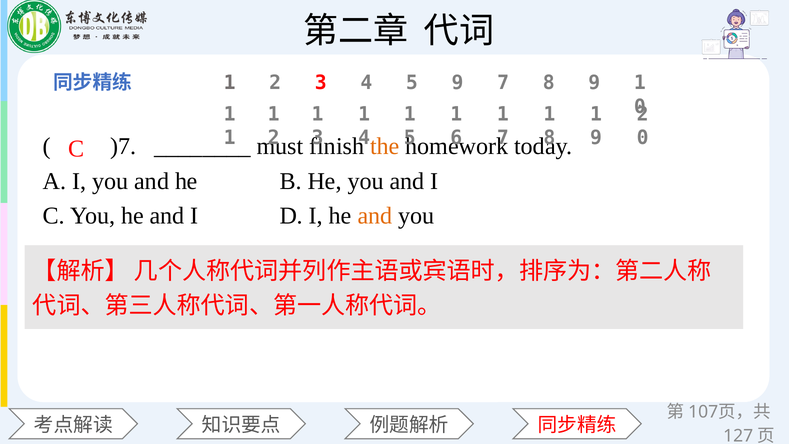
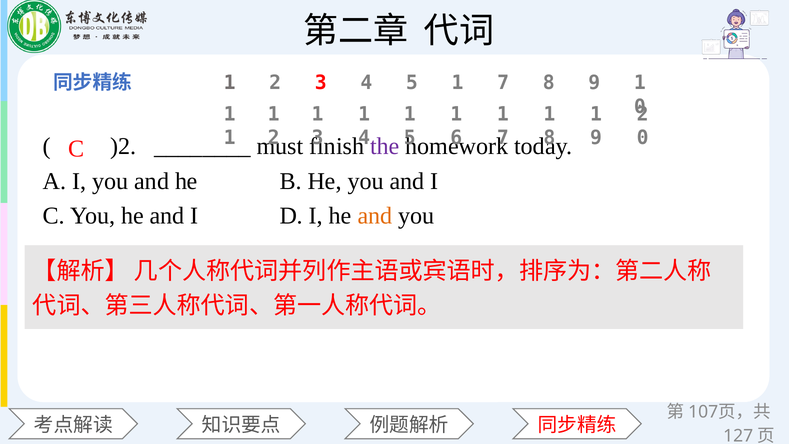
4 5 9: 9 -> 1
)7: )7 -> )2
the colour: orange -> purple
